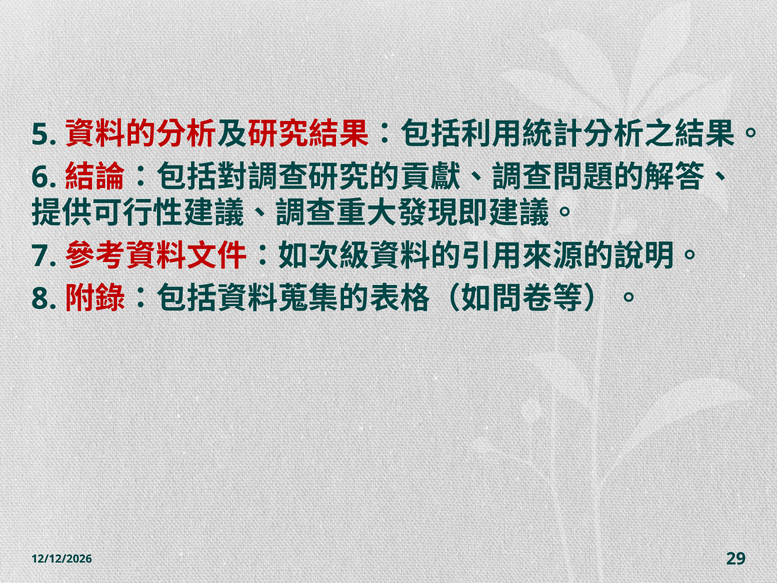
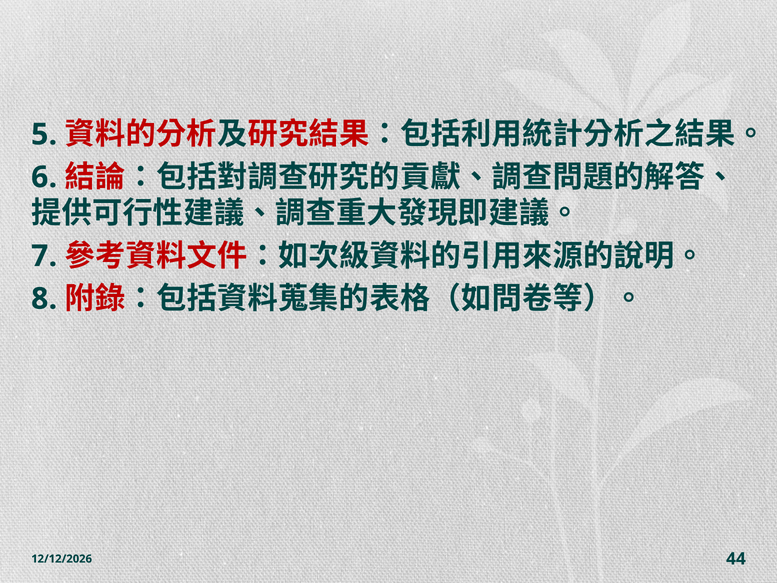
29: 29 -> 44
